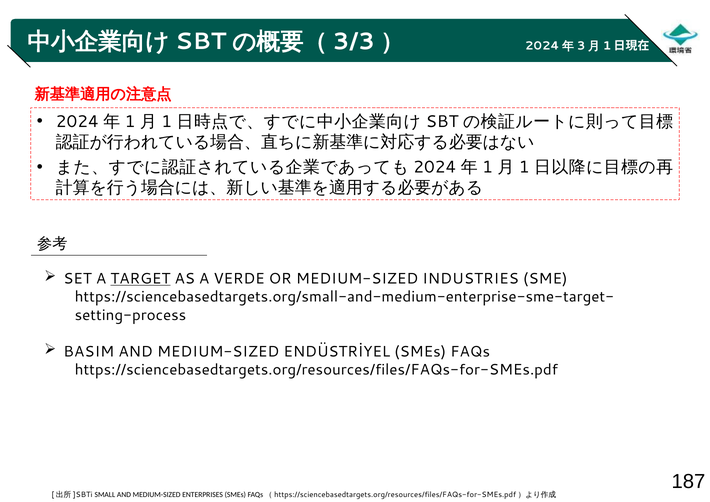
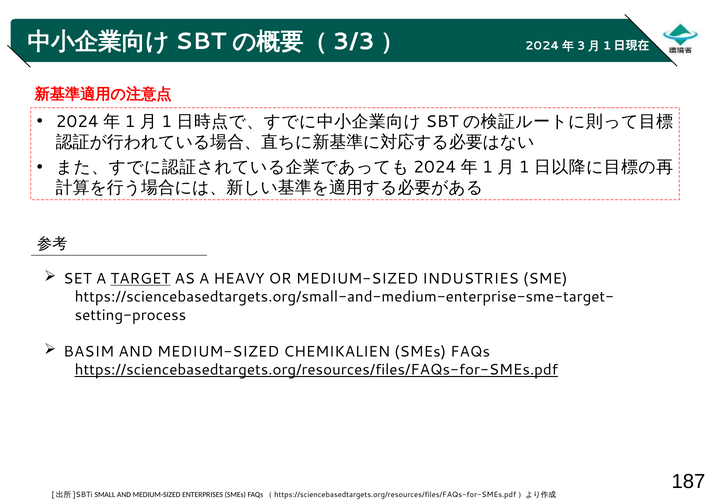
VERDE: VERDE -> HEAVY
ENDÜSTRİYEL: ENDÜSTRİYEL -> CHEMIKALIEN
https://sciencebasedtargets.org/resources/files/FAQs-for-SMEs.pdf underline: none -> present
